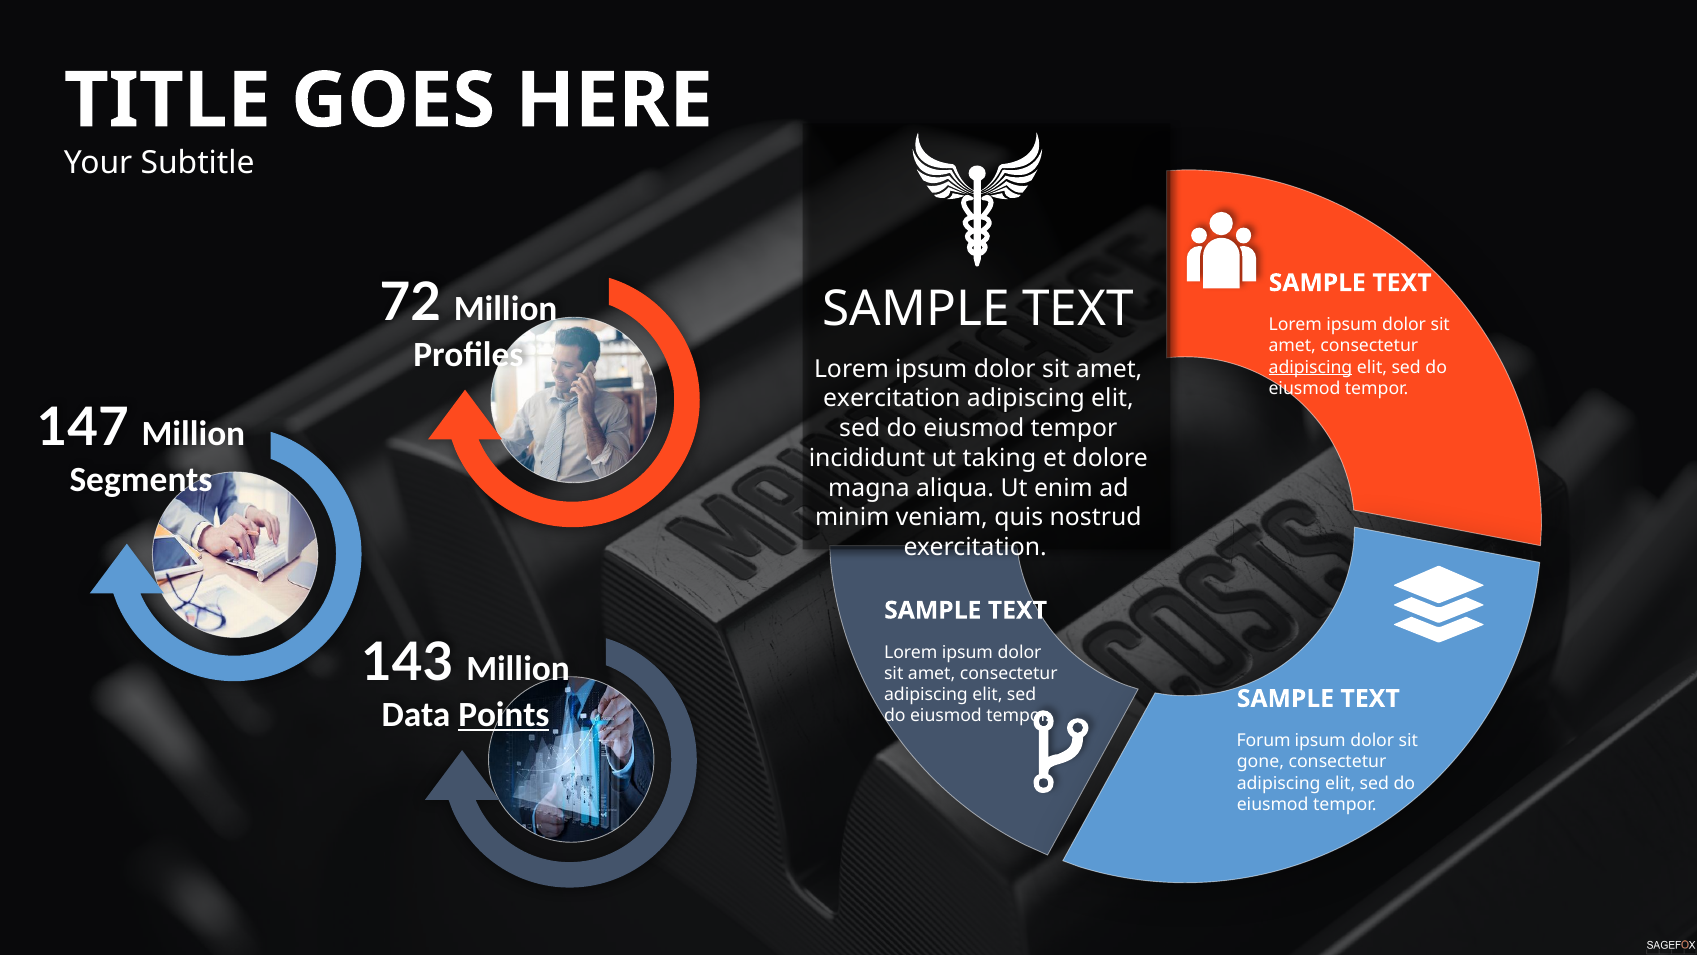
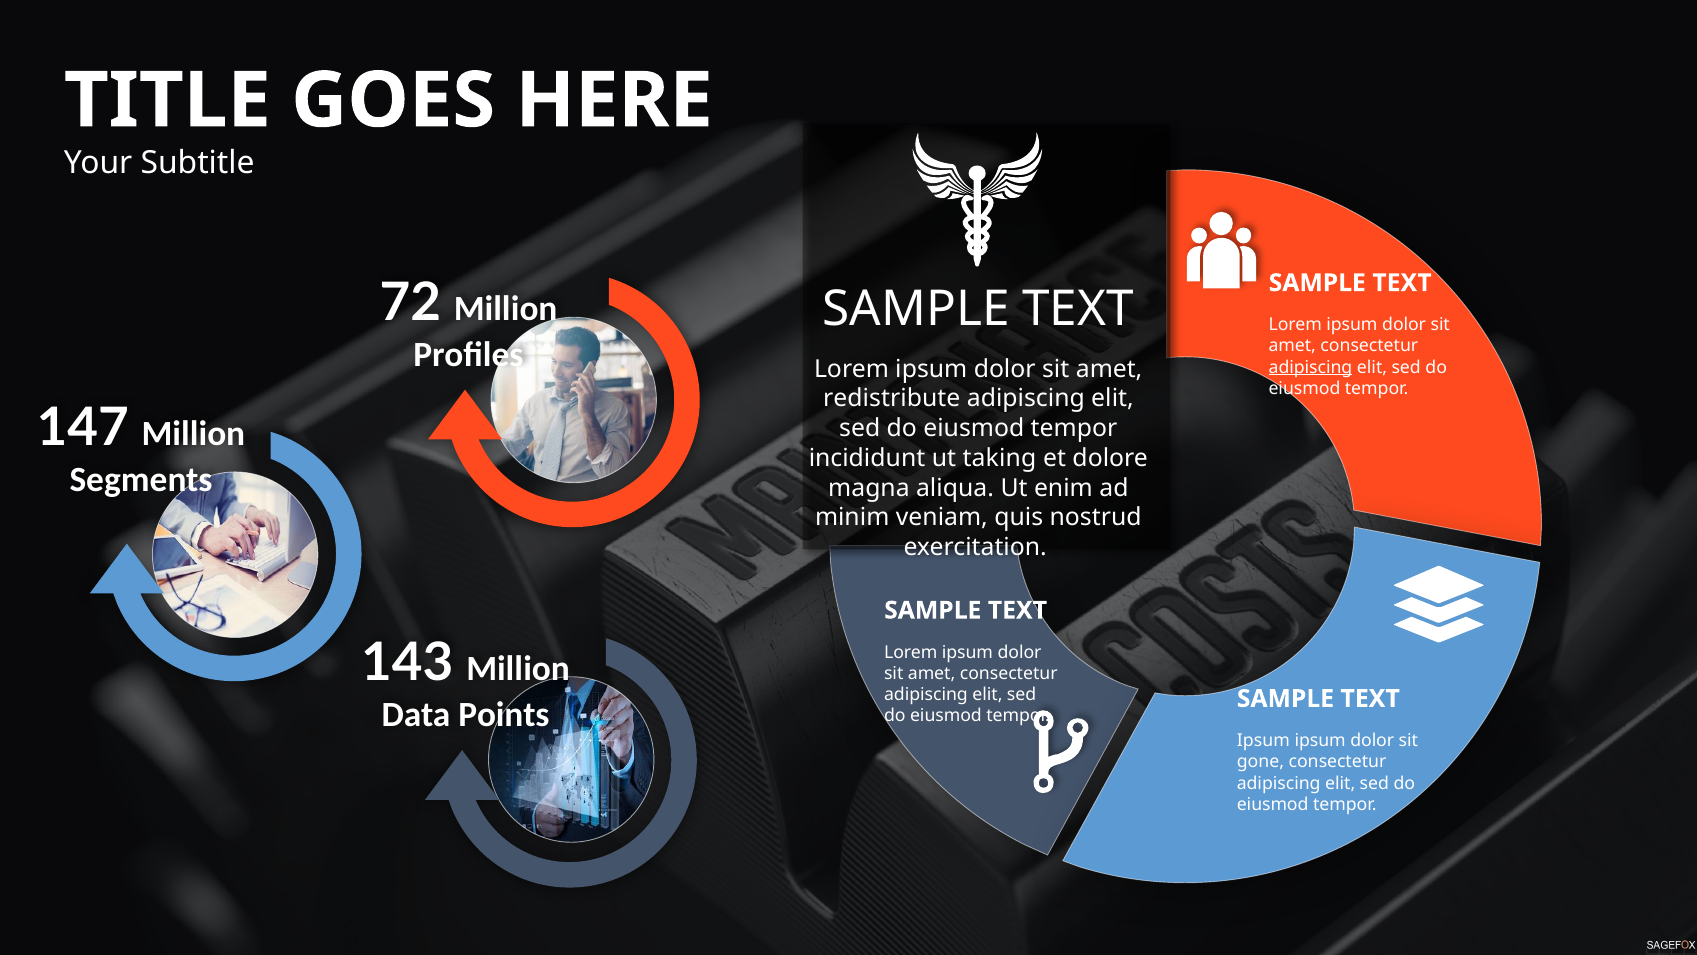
exercitation at (892, 399): exercitation -> redistribute
Points underline: present -> none
Forum at (1264, 740): Forum -> Ipsum
